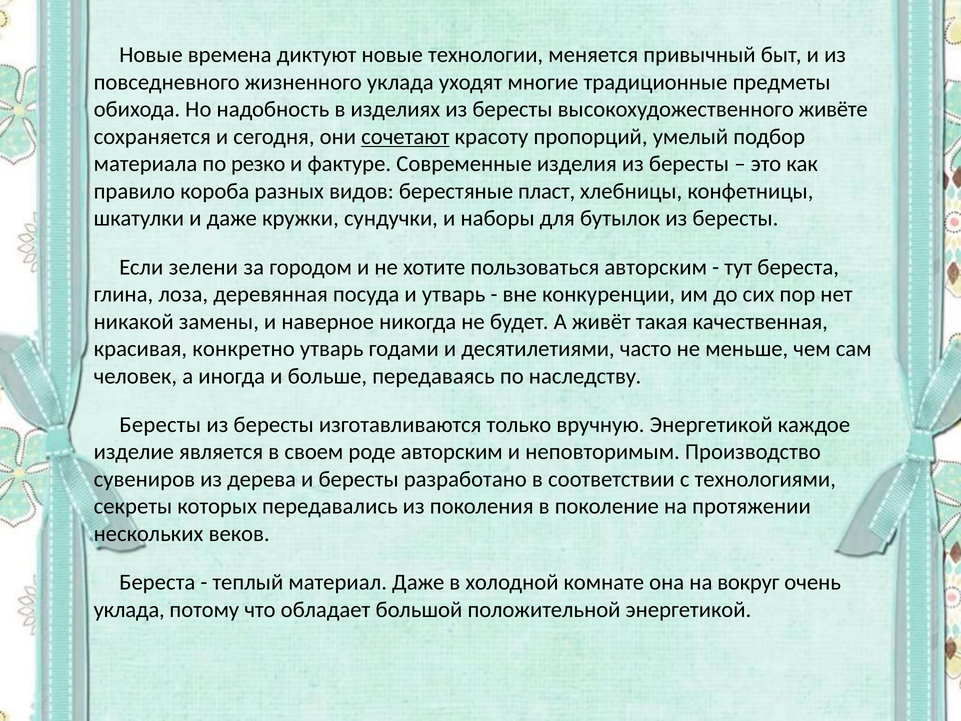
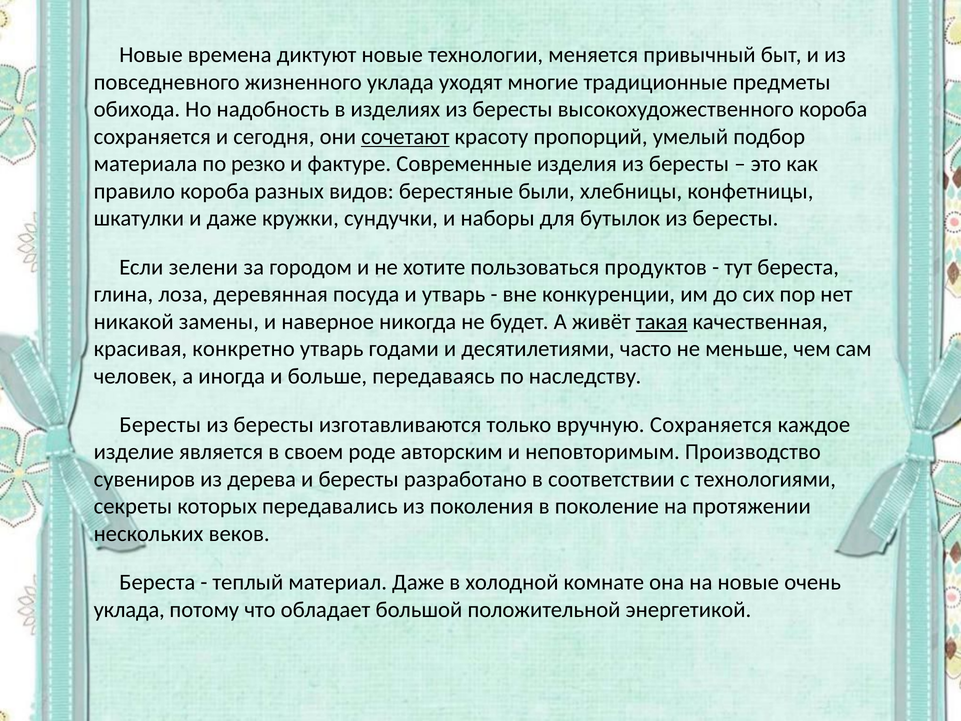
высокохудожественного живёте: живёте -> короба
пласт: пласт -> были
пользоваться авторским: авторским -> продуктов
такая underline: none -> present
вручную Энергетикой: Энергетикой -> Сохраняется
на вокруг: вокруг -> новые
